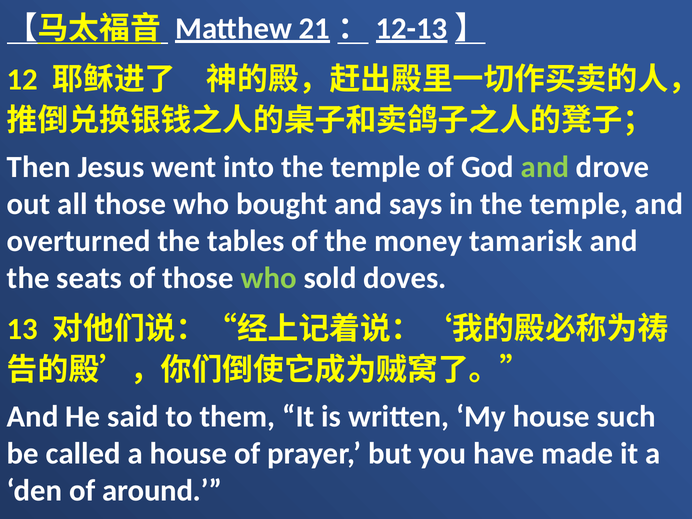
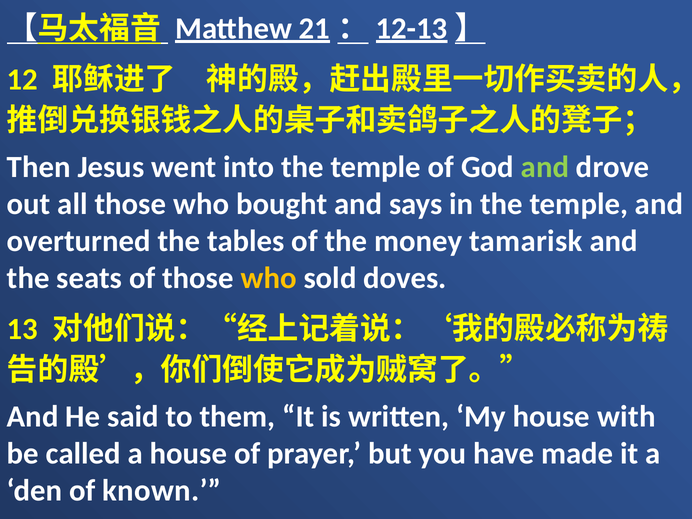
who at (269, 278) colour: light green -> yellow
such: such -> with
around: around -> known
